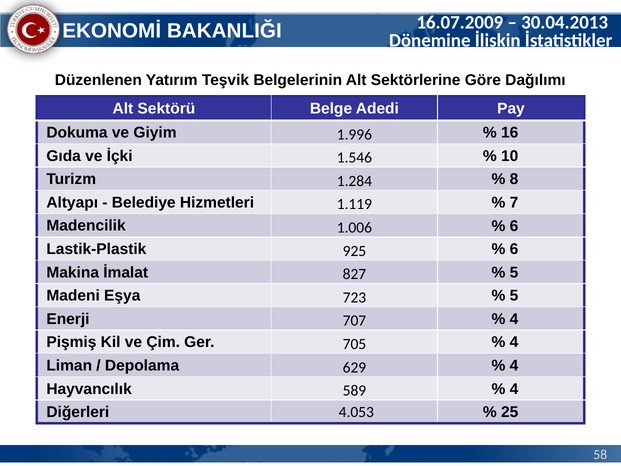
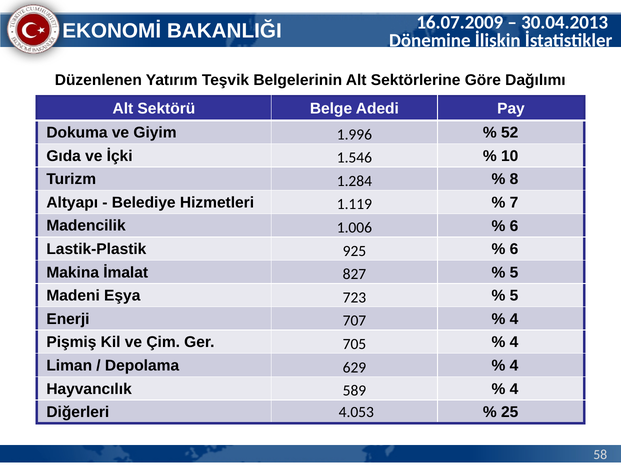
16: 16 -> 52
